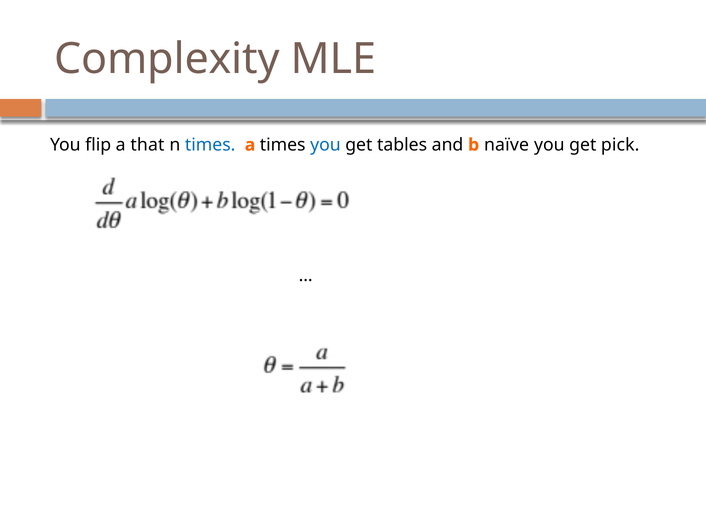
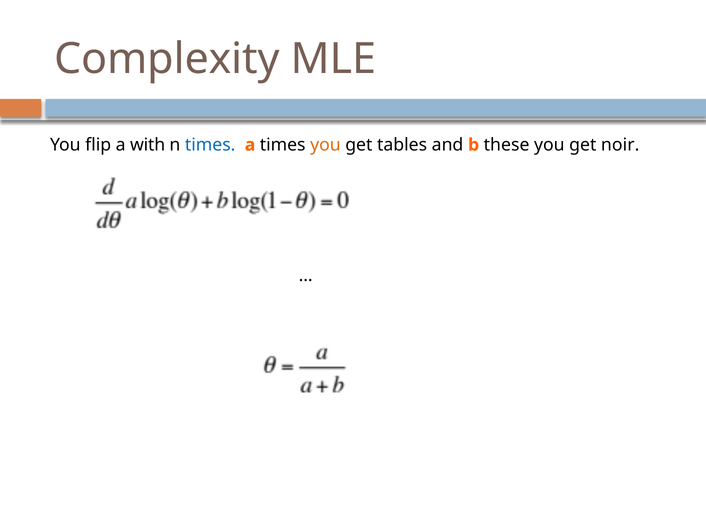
that: that -> with
you at (325, 145) colour: blue -> orange
naïve: naïve -> these
pick: pick -> noir
